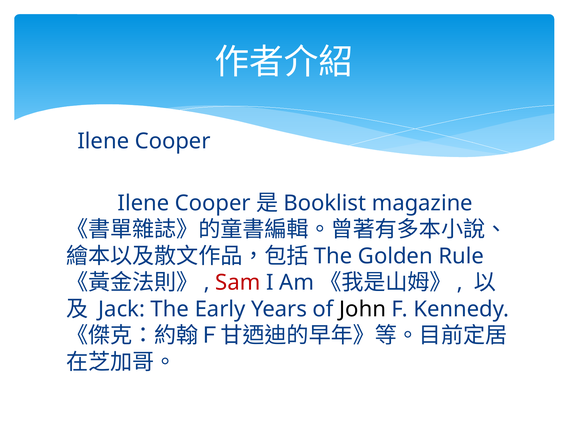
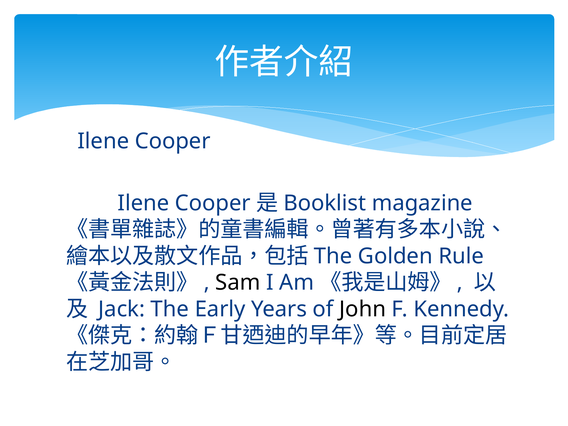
Sam colour: red -> black
